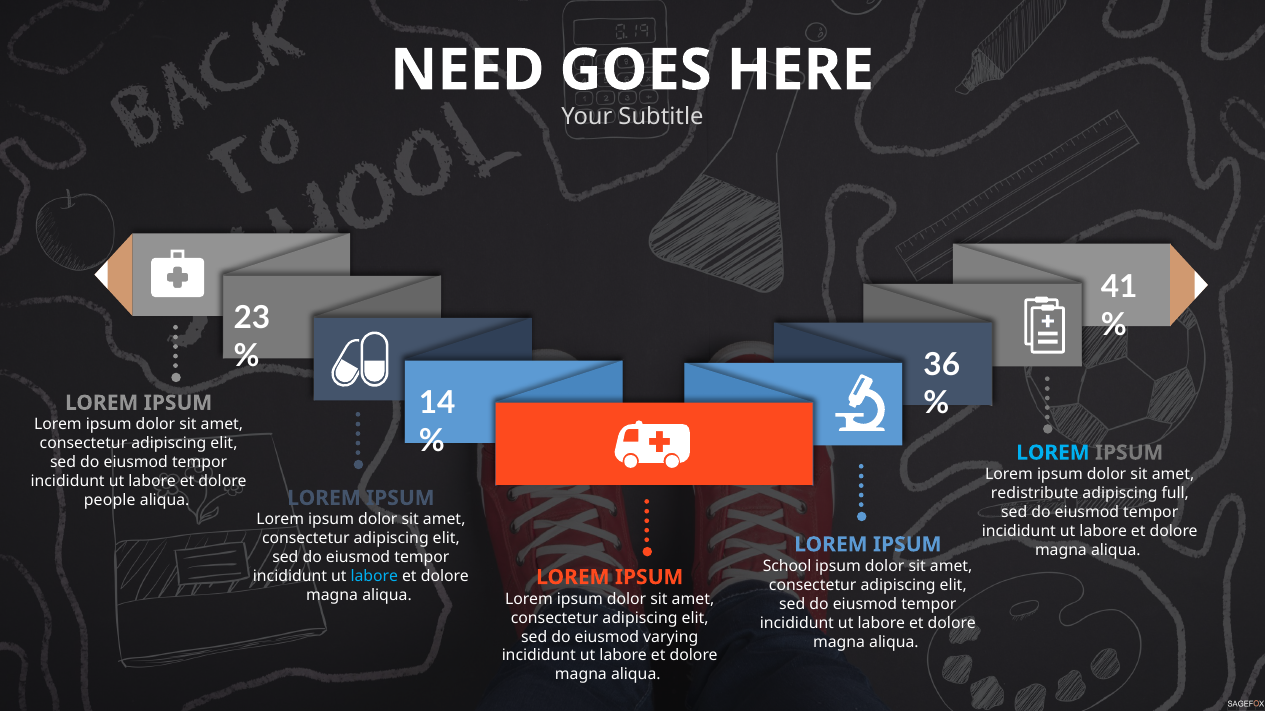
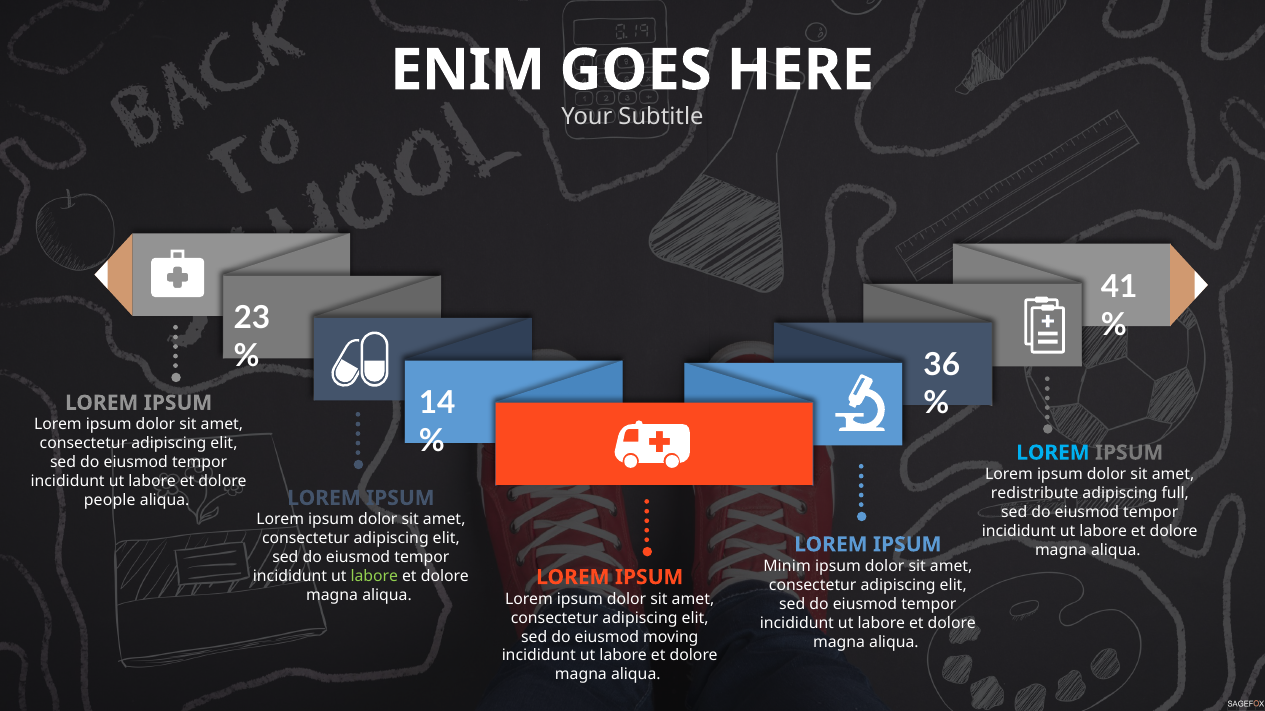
NEED: NEED -> ENIM
School: School -> Minim
labore at (374, 577) colour: light blue -> light green
varying: varying -> moving
